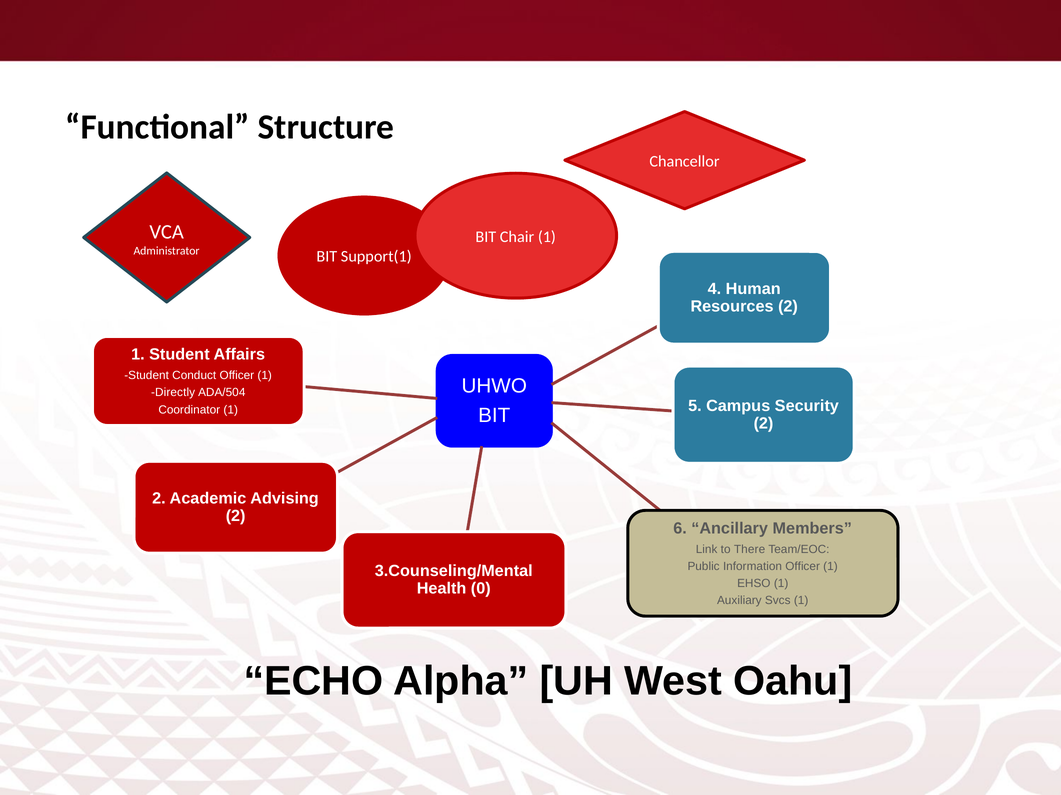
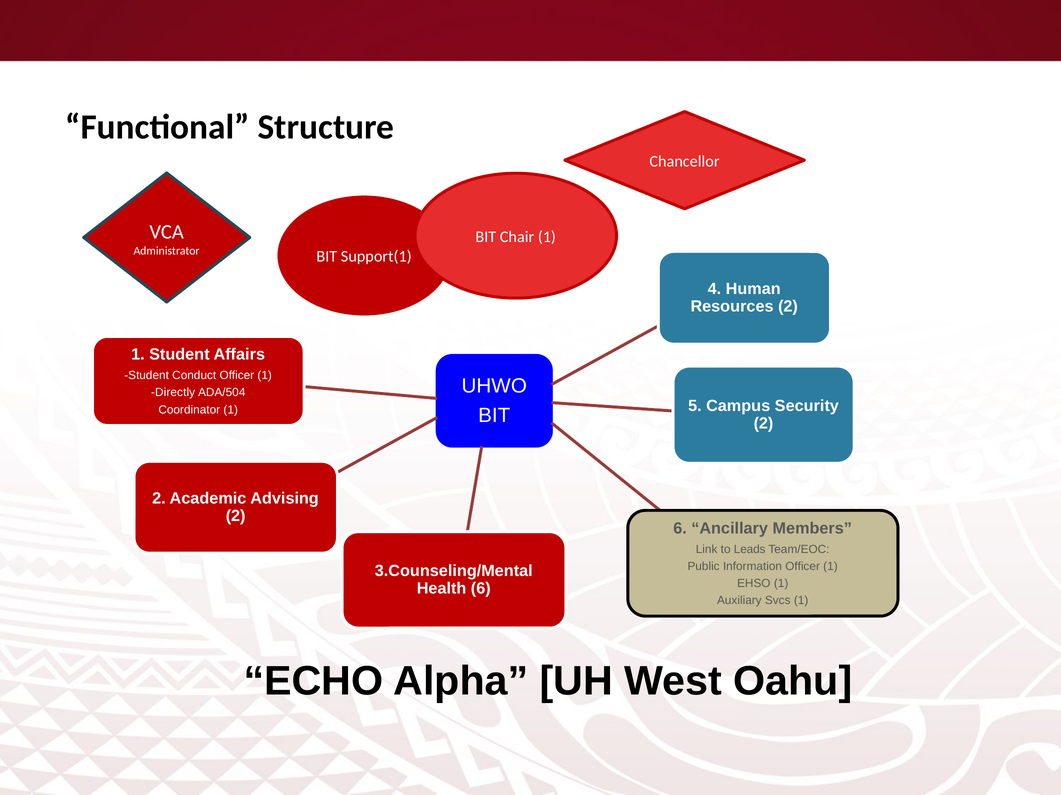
There: There -> Leads
Health 0: 0 -> 6
